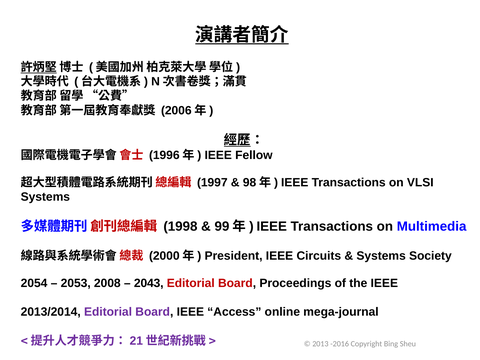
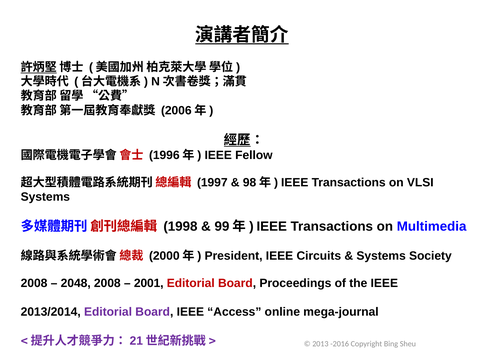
2054 at (34, 283): 2054 -> 2008
2053: 2053 -> 2048
2043: 2043 -> 2001
